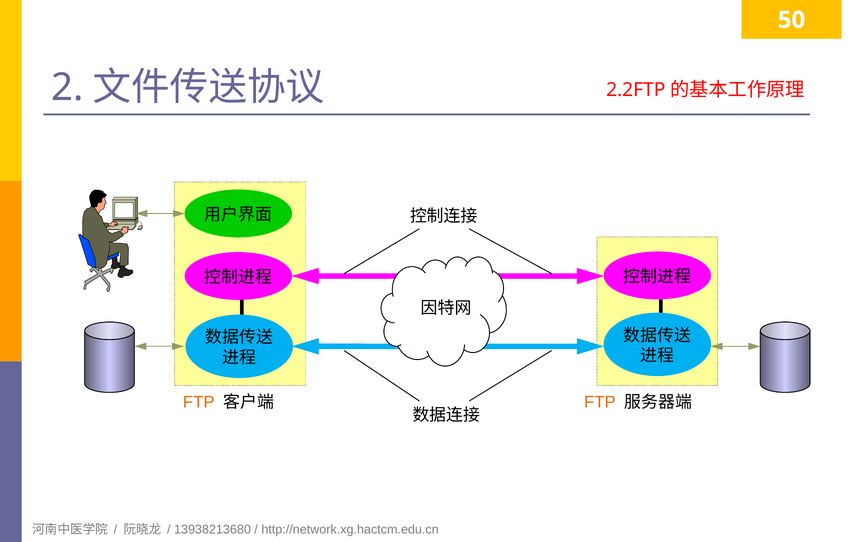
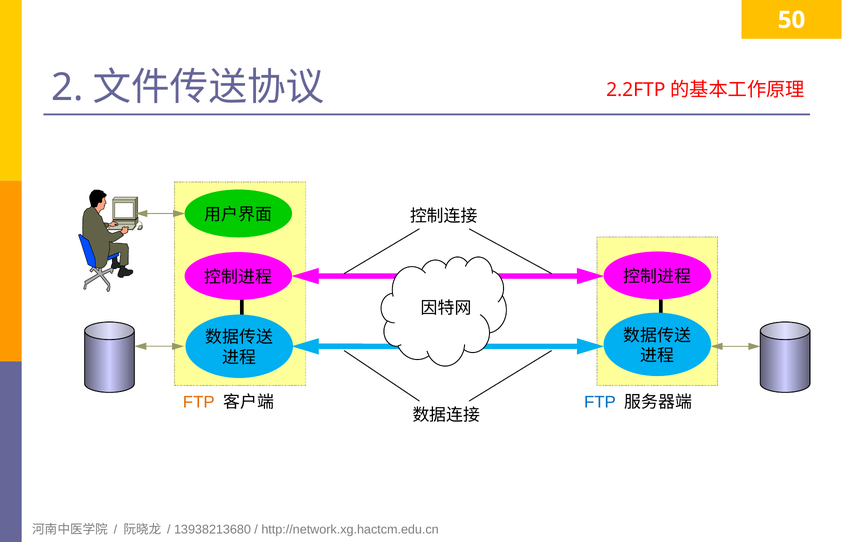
FTP at (600, 402) colour: orange -> blue
